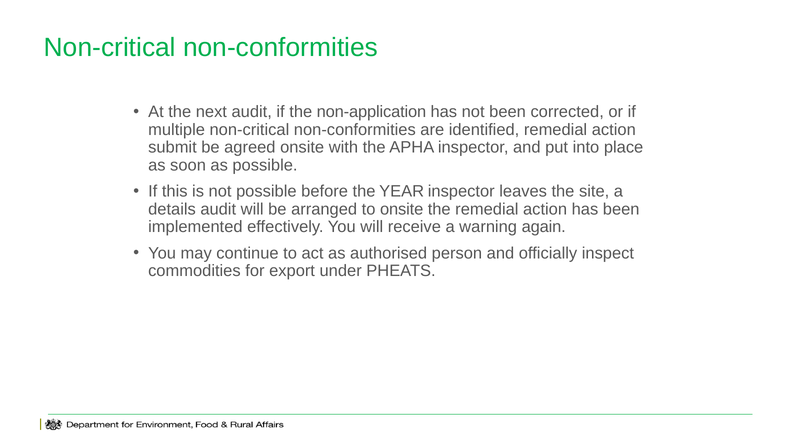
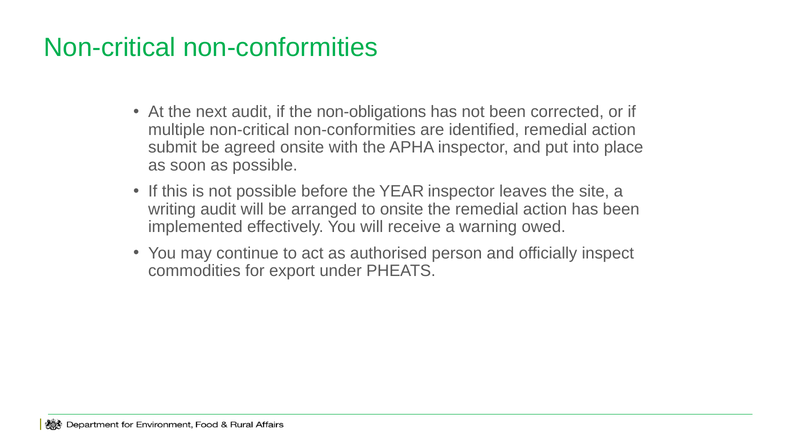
non-application: non-application -> non-obligations
details: details -> writing
again: again -> owed
